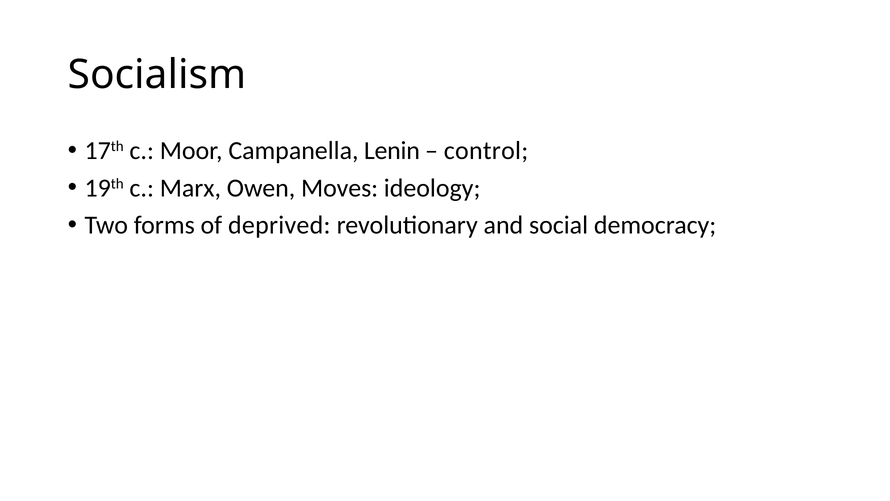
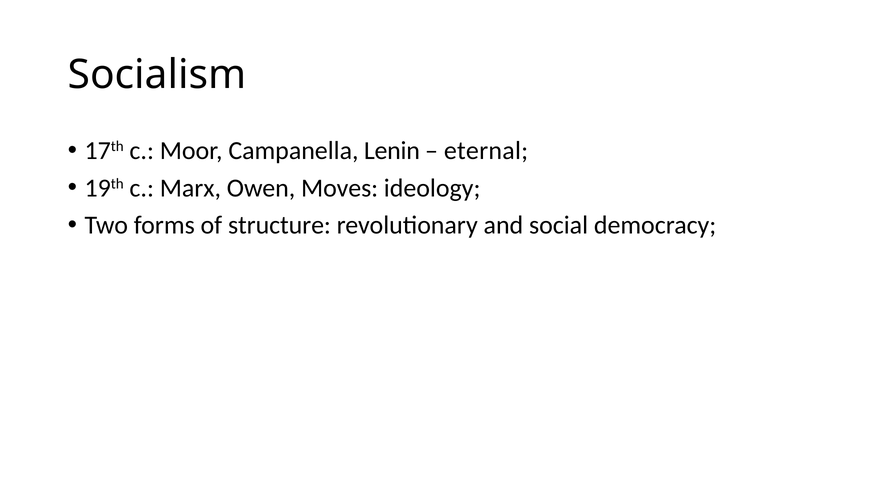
control: control -> eternal
deprived: deprived -> structure
